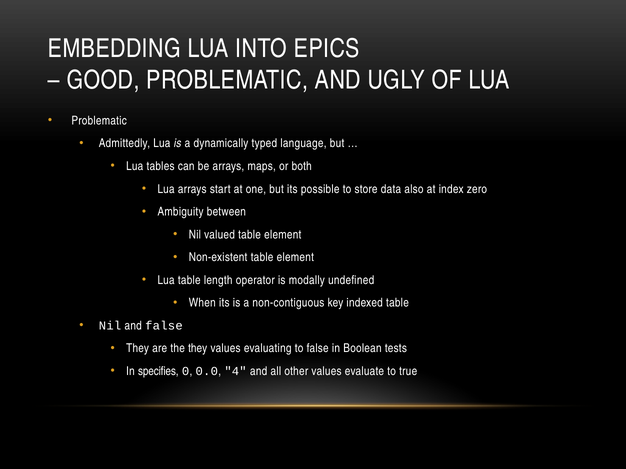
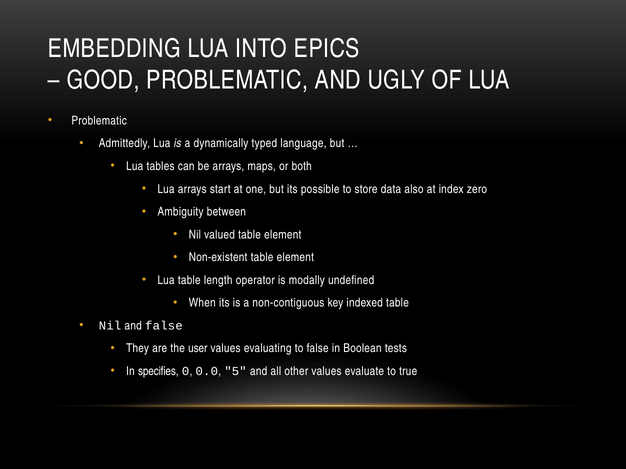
the they: they -> user
4: 4 -> 5
